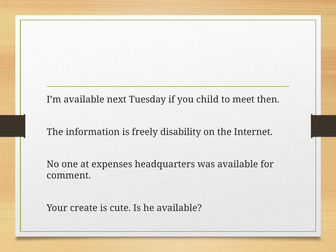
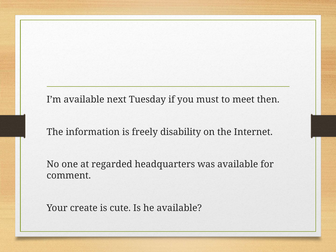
child: child -> must
expenses: expenses -> regarded
